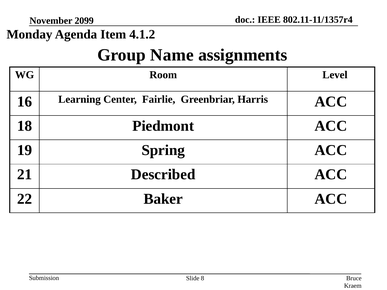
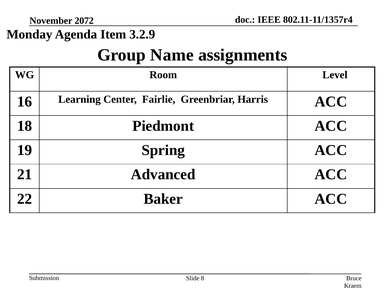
2099: 2099 -> 2072
4.1.2: 4.1.2 -> 3.2.9
Described: Described -> Advanced
